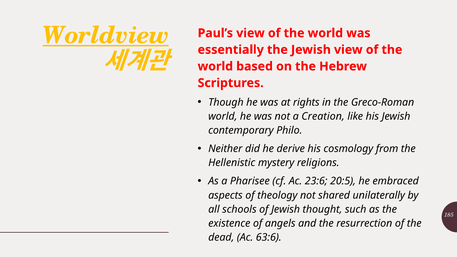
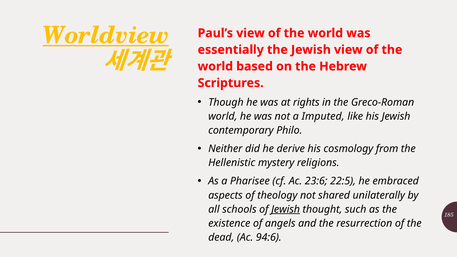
Creation: Creation -> Imputed
20:5: 20:5 -> 22:5
Jewish at (286, 209) underline: none -> present
63:6: 63:6 -> 94:6
